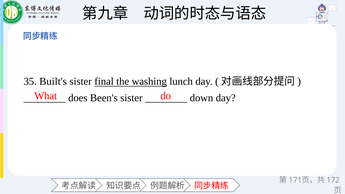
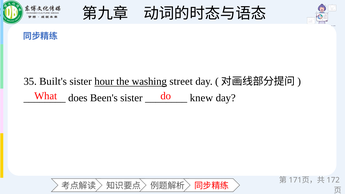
final: final -> hour
lunch: lunch -> street
down: down -> knew
